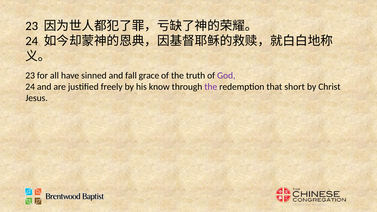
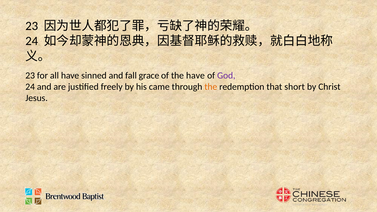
the truth: truth -> have
know: know -> came
the at (211, 87) colour: purple -> orange
